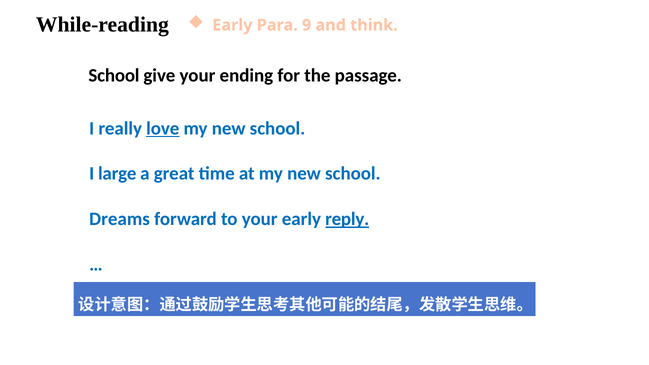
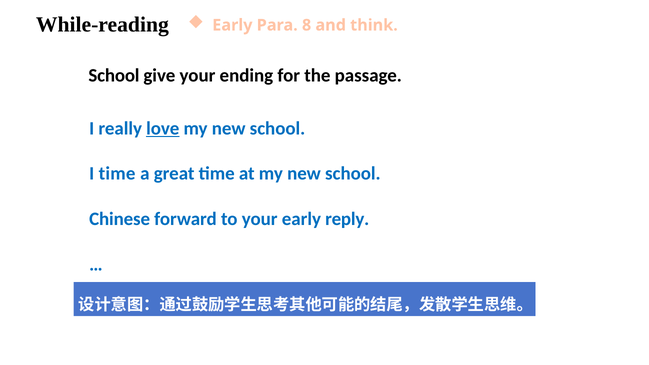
9: 9 -> 8
I large: large -> time
Dreams: Dreams -> Chinese
reply underline: present -> none
